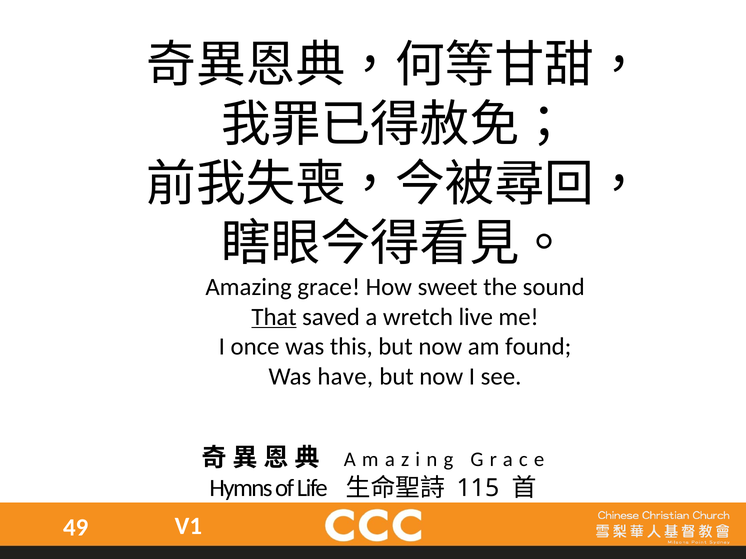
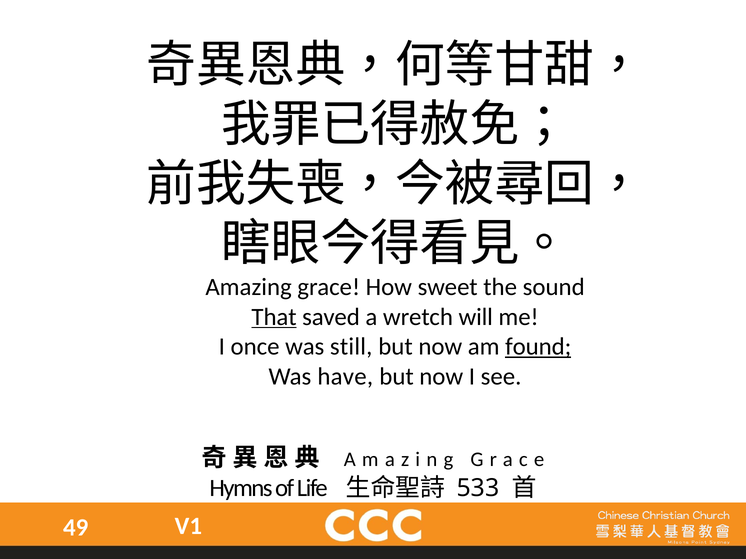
live: live -> will
this: this -> still
found underline: none -> present
115: 115 -> 533
